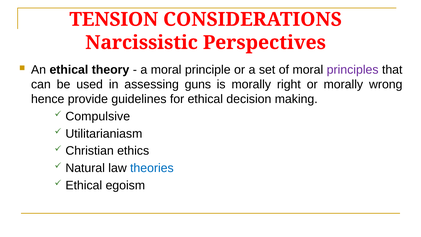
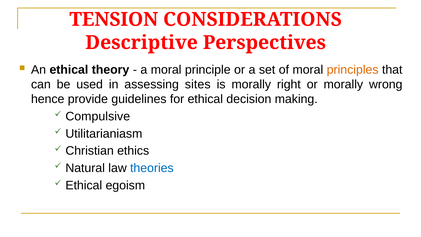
Narcissistic: Narcissistic -> Descriptive
principles colour: purple -> orange
guns: guns -> sites
